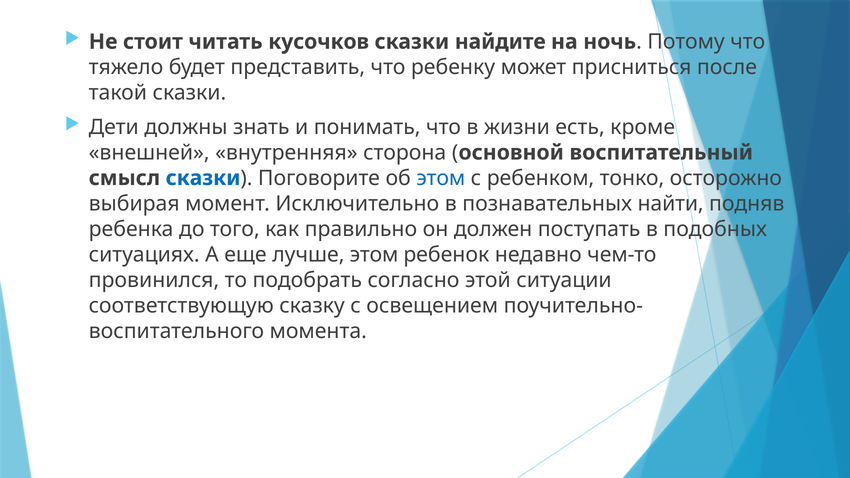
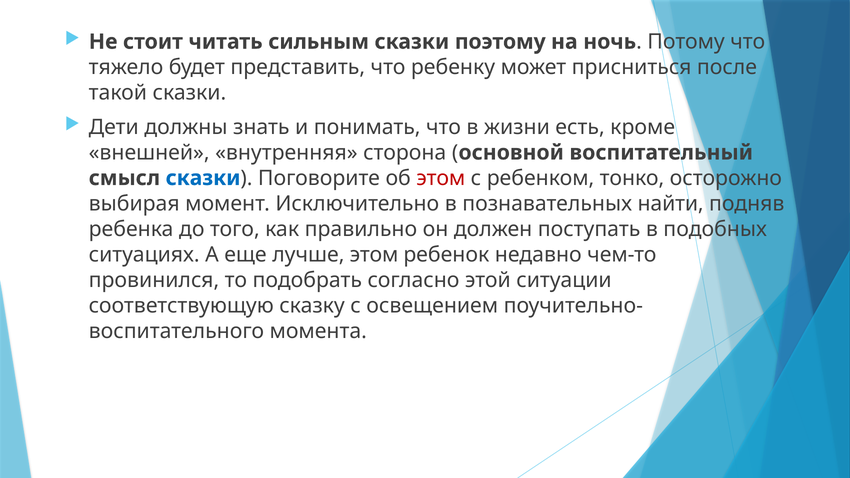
кусочков: кусочков -> сильным
найдите: найдите -> поэтому
этом at (441, 178) colour: blue -> red
